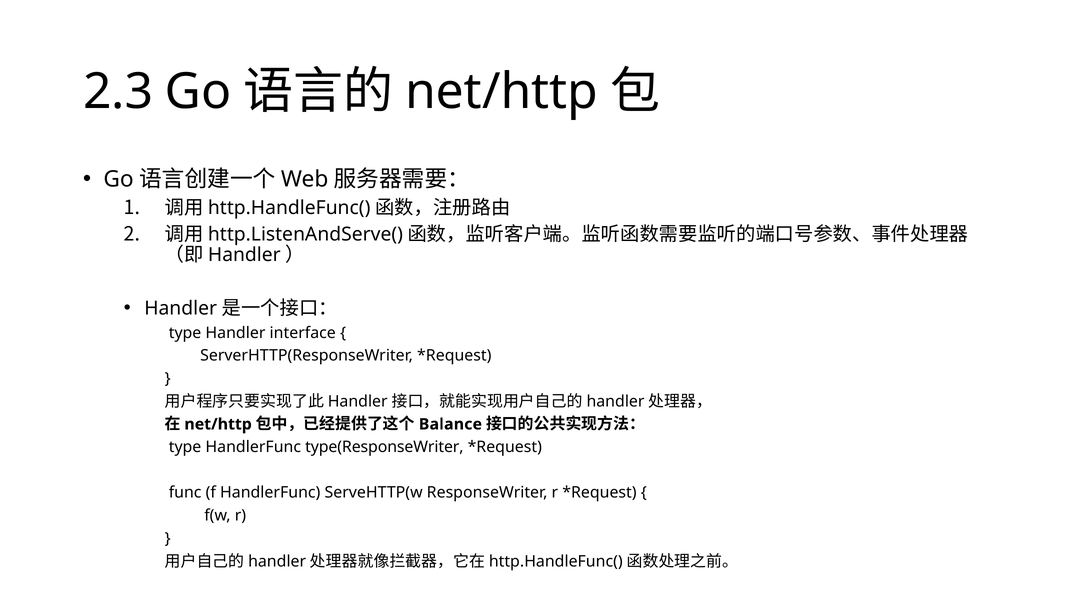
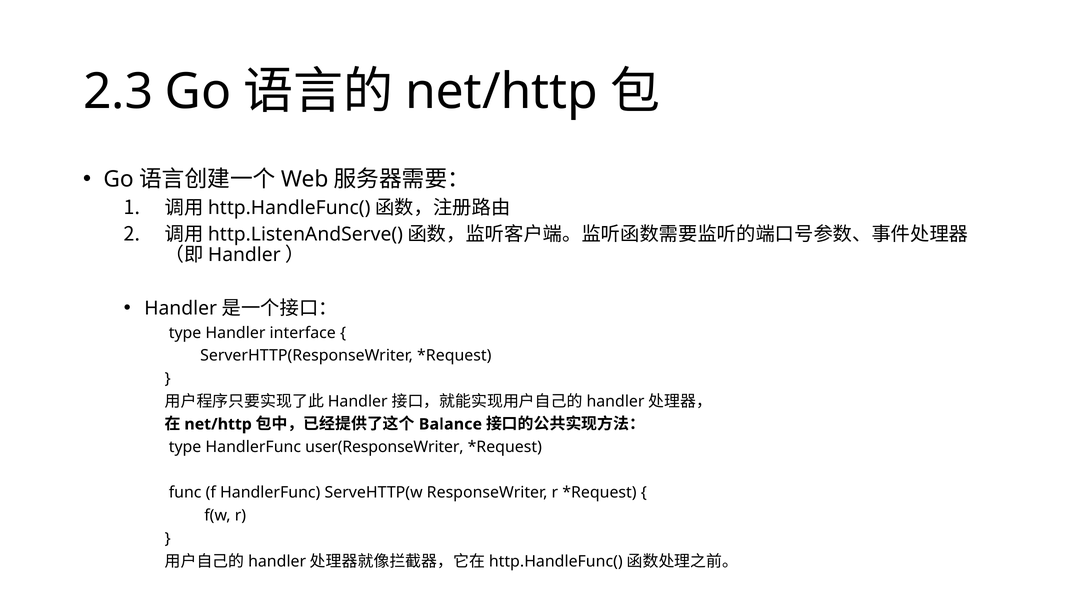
type(ResponseWriter: type(ResponseWriter -> user(ResponseWriter
